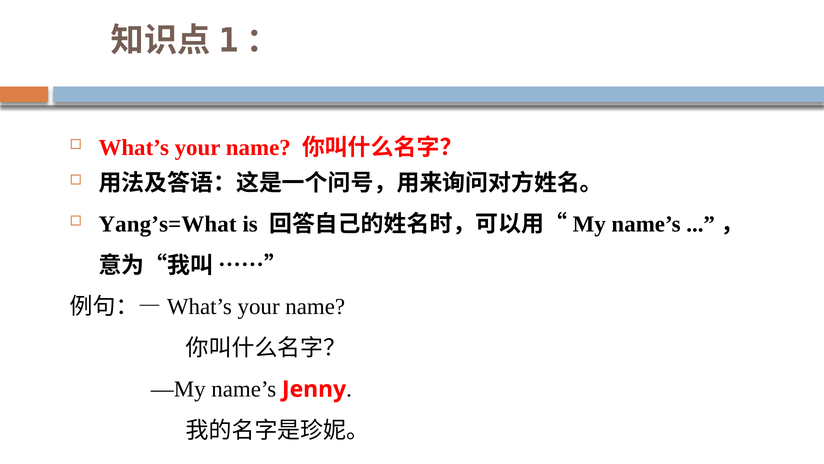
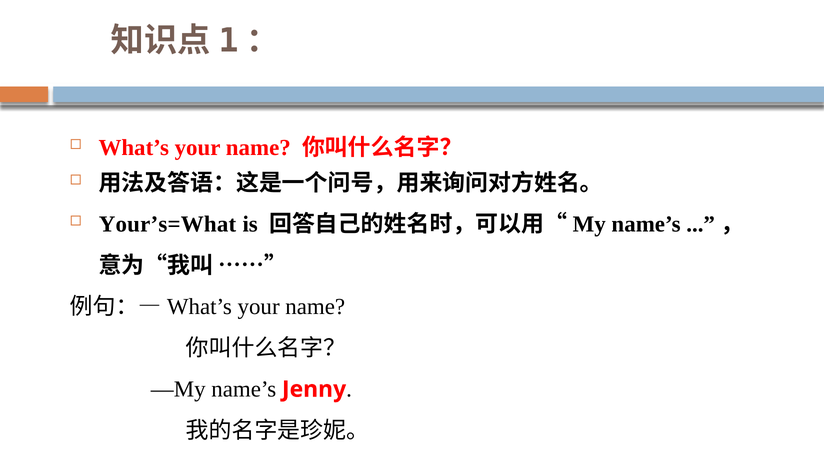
Yang’s=What: Yang’s=What -> Your’s=What
